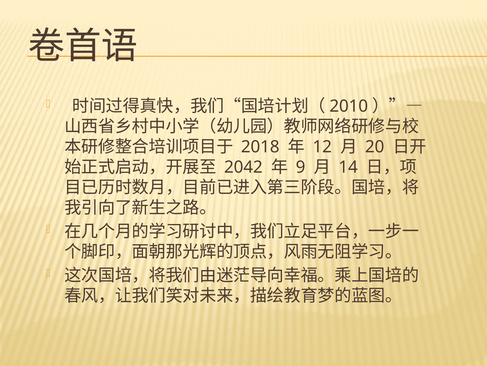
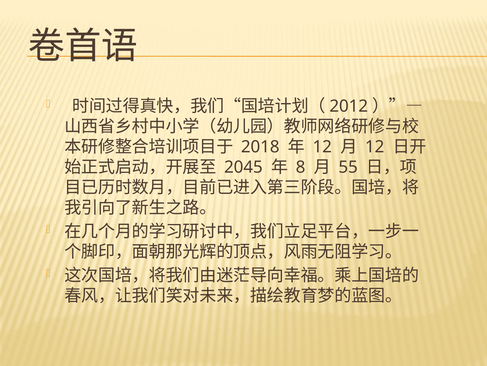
2010: 2010 -> 2012
20 at (375, 147): 20 -> 12
2042: 2042 -> 2045
9: 9 -> 8
14: 14 -> 55
